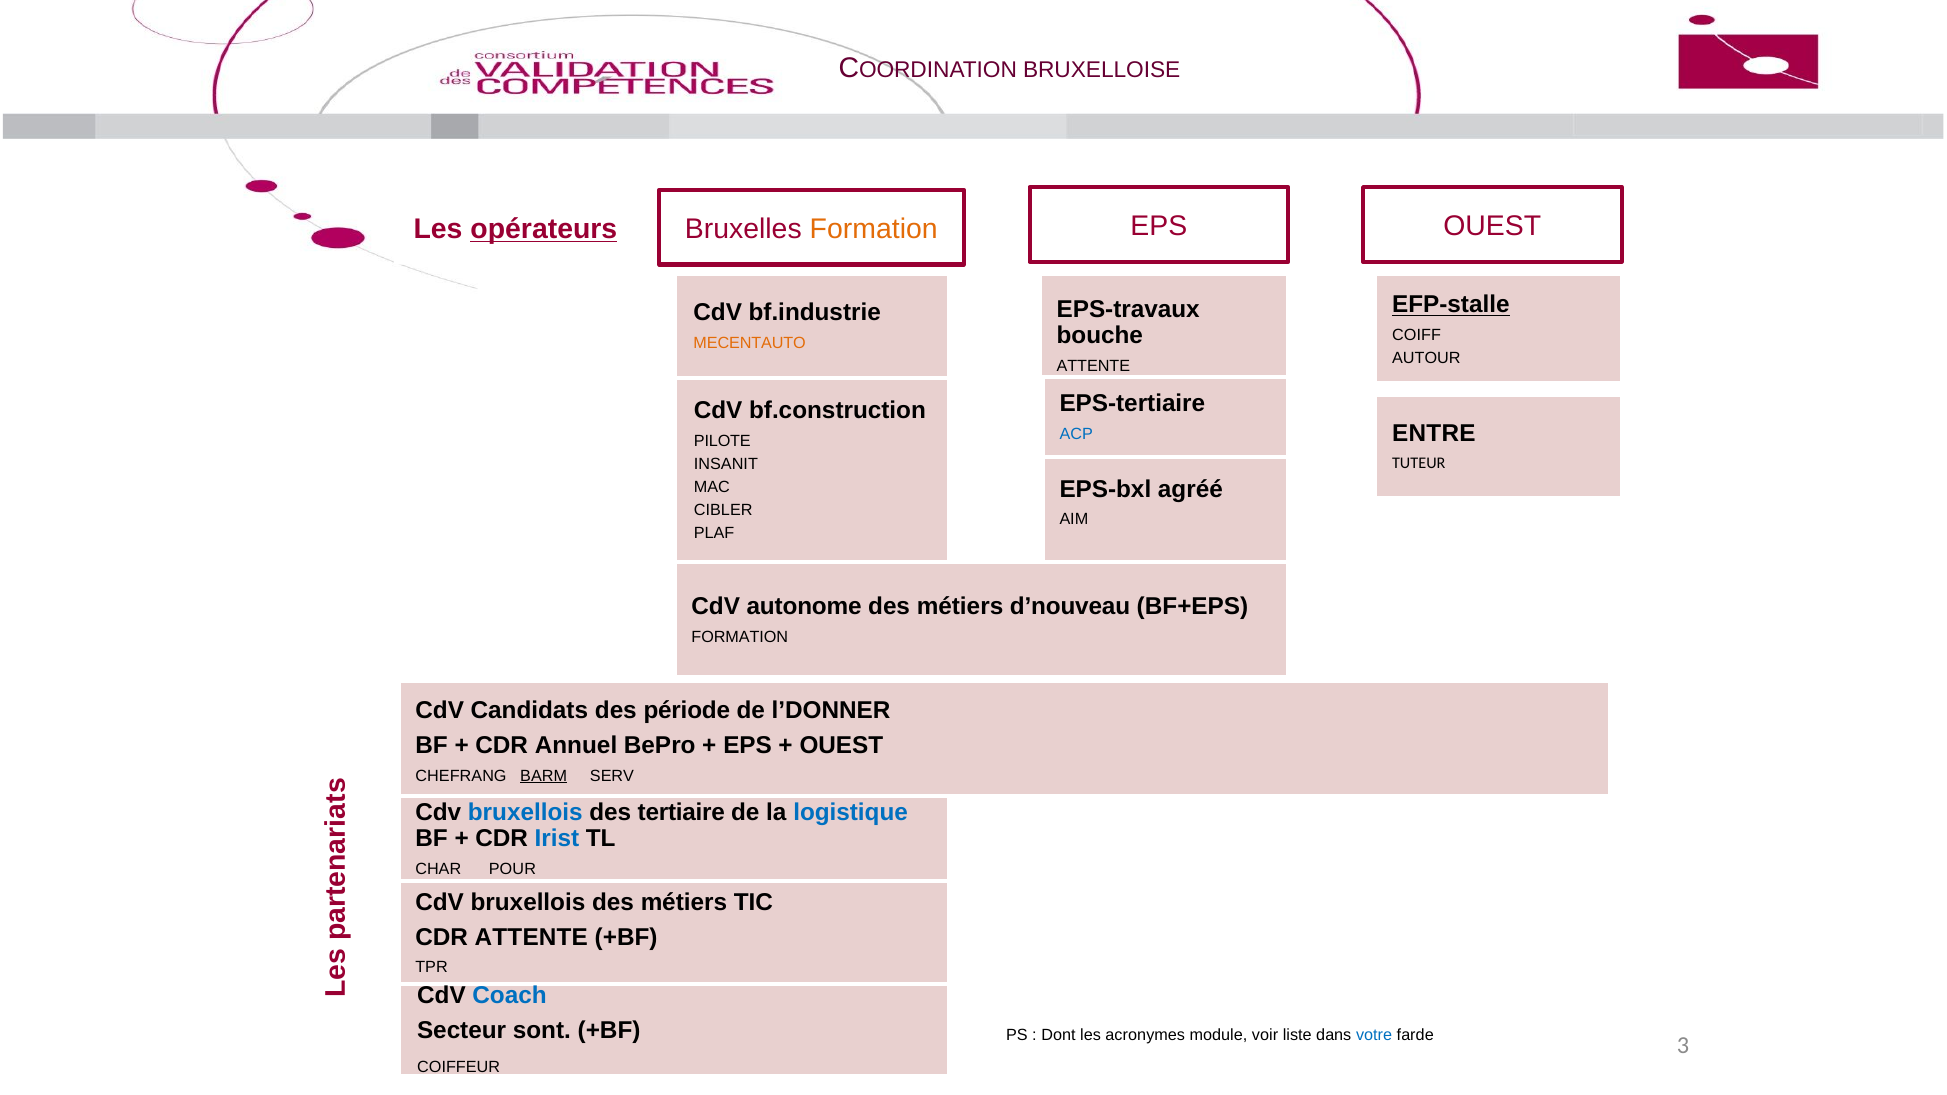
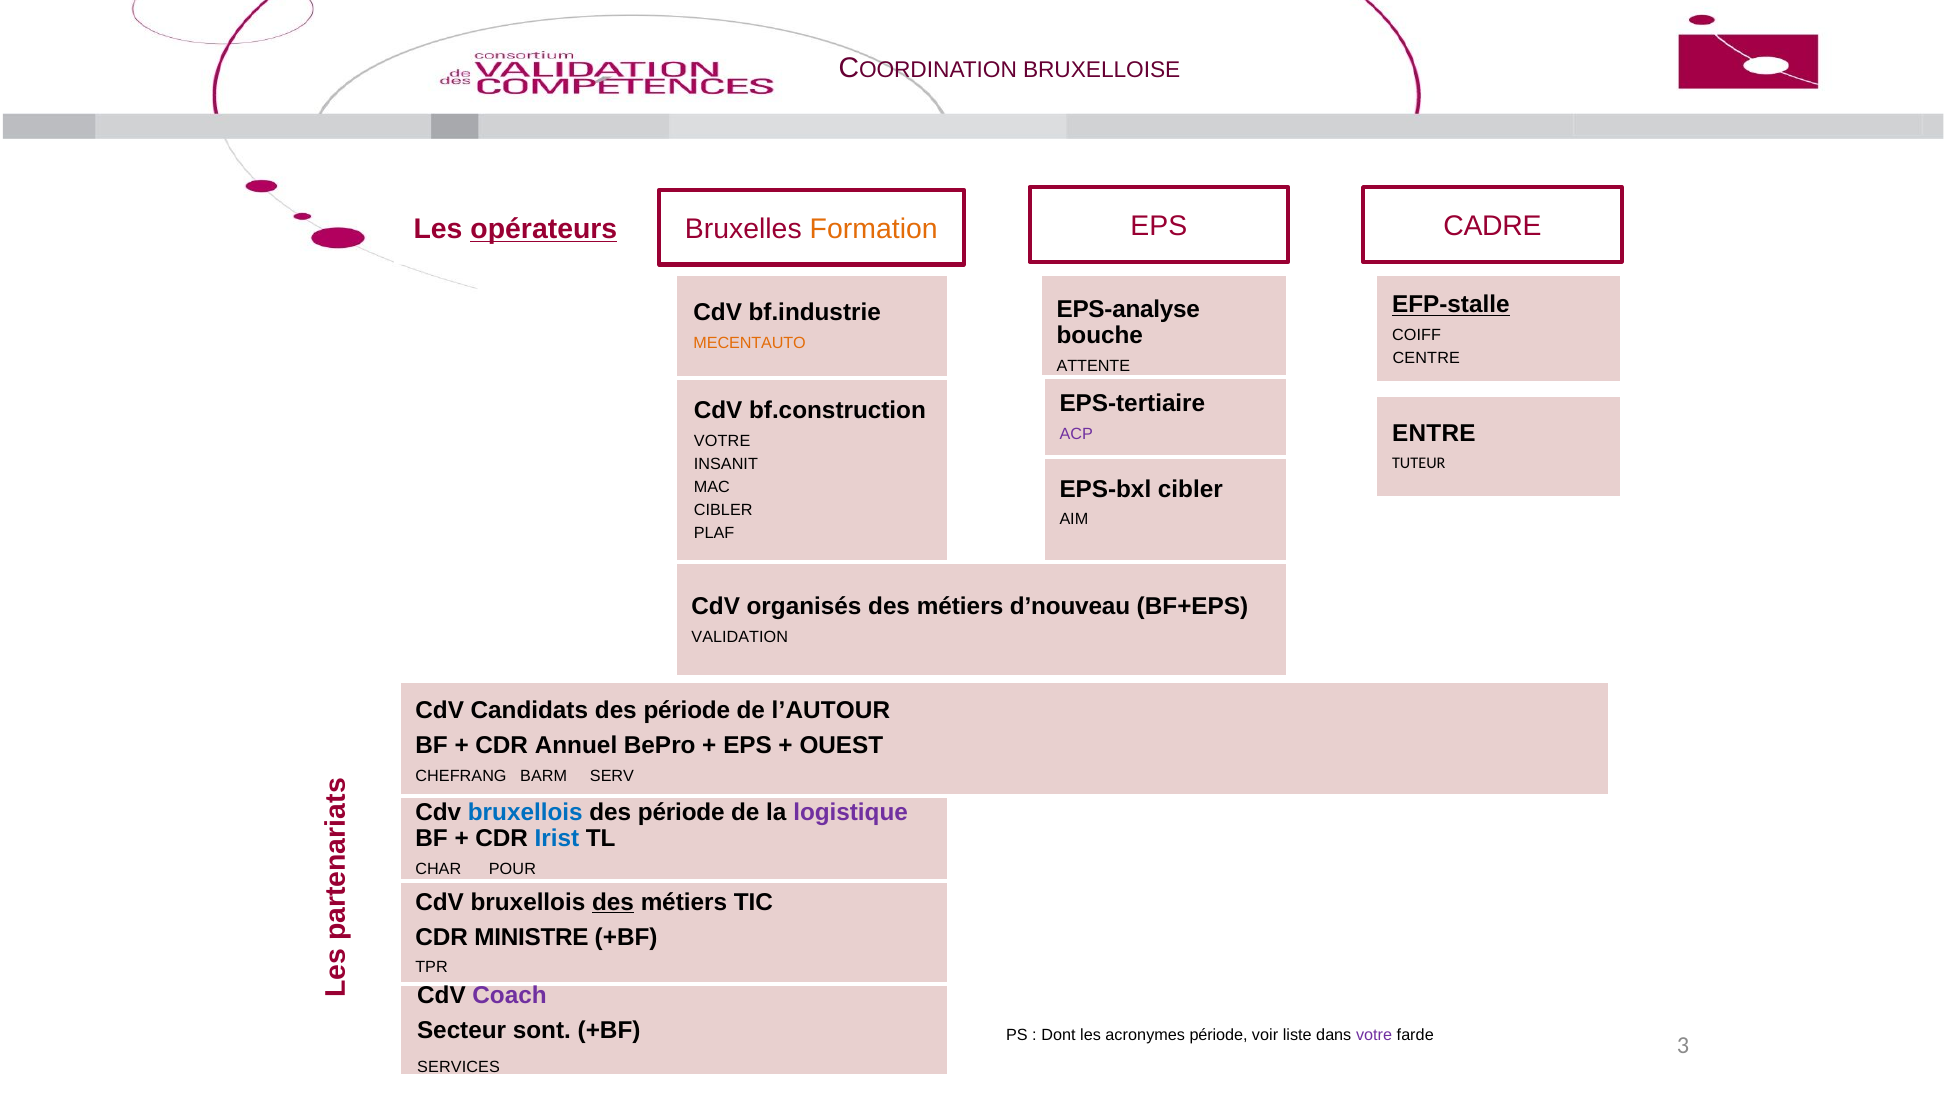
EPS OUEST: OUEST -> CADRE
EPS-travaux: EPS-travaux -> EPS-analyse
AUTOUR: AUTOUR -> CENTRE
ACP colour: blue -> purple
PILOTE at (722, 441): PILOTE -> VOTRE
EPS-bxl agréé: agréé -> cibler
autonome: autonome -> organisés
FORMATION at (740, 637): FORMATION -> VALIDATION
l’DONNER: l’DONNER -> l’AUTOUR
BARM underline: present -> none
tertiaire at (681, 812): tertiaire -> période
logistique colour: blue -> purple
des at (613, 902) underline: none -> present
CDR ATTENTE: ATTENTE -> MINISTRE
Coach colour: blue -> purple
acronymes module: module -> période
votre at (1374, 1036) colour: blue -> purple
COIFFEUR: COIFFEUR -> SERVICES
